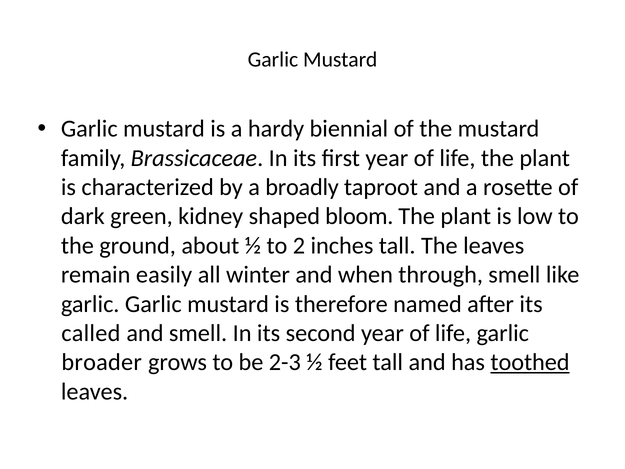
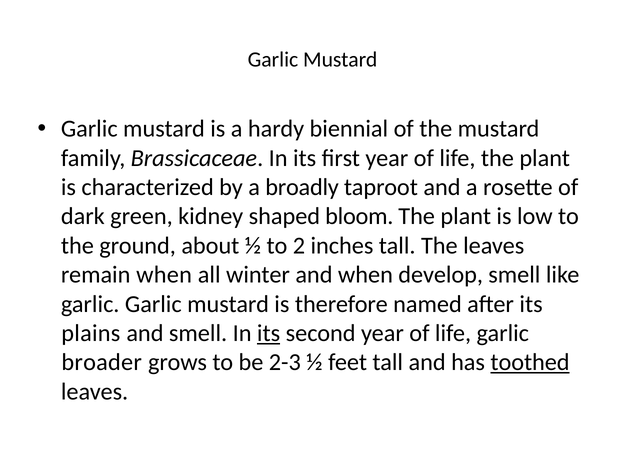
remain easily: easily -> when
through: through -> develop
called: called -> plains
its at (269, 333) underline: none -> present
